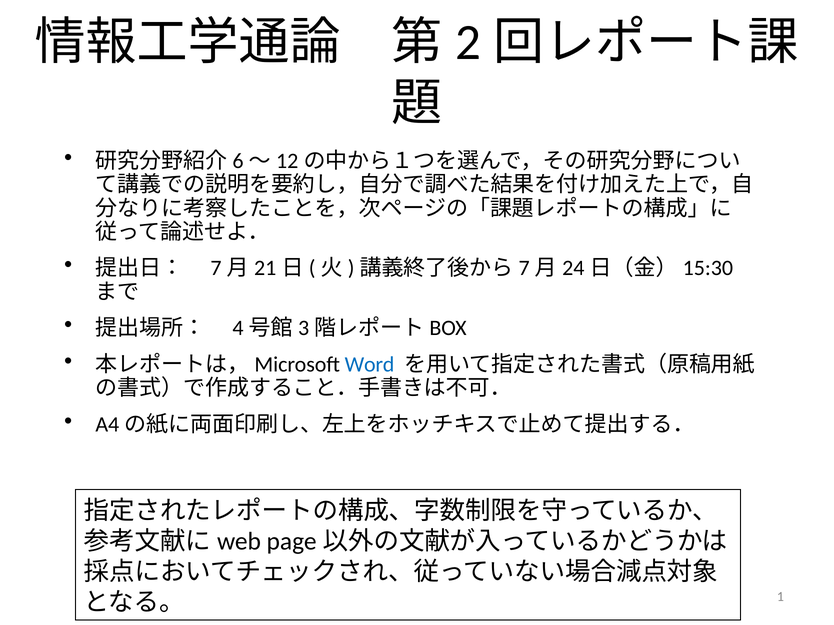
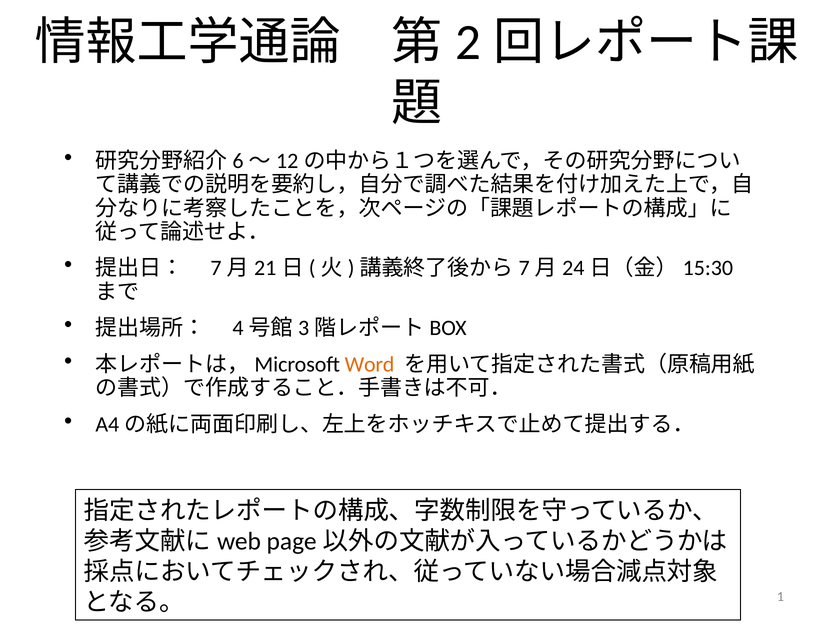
Word colour: blue -> orange
